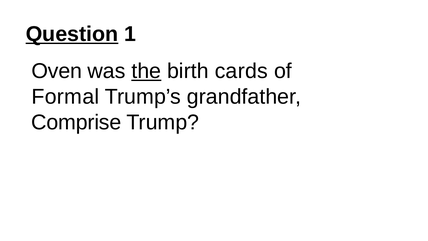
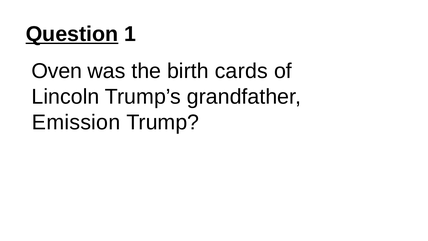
the underline: present -> none
Formal: Formal -> Lincoln
Comprise: Comprise -> Emission
